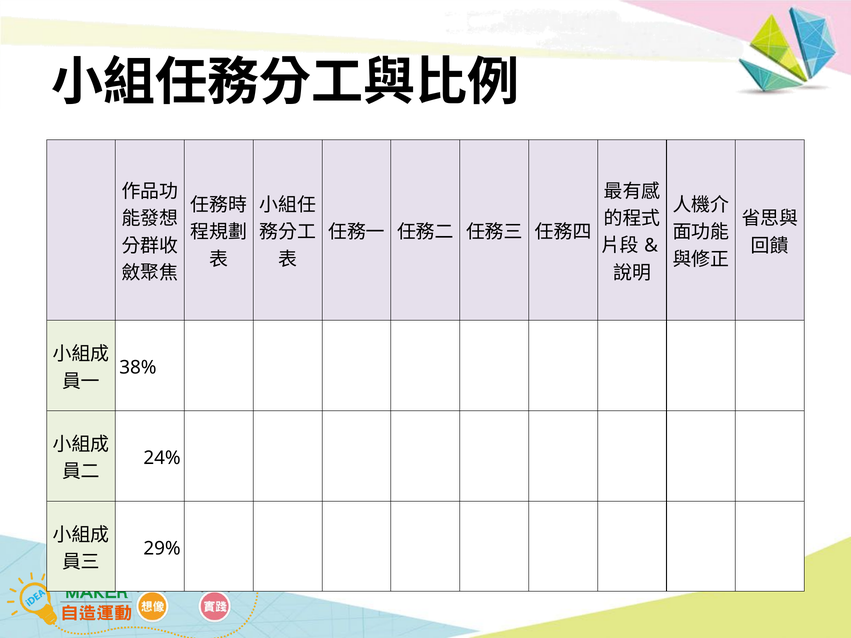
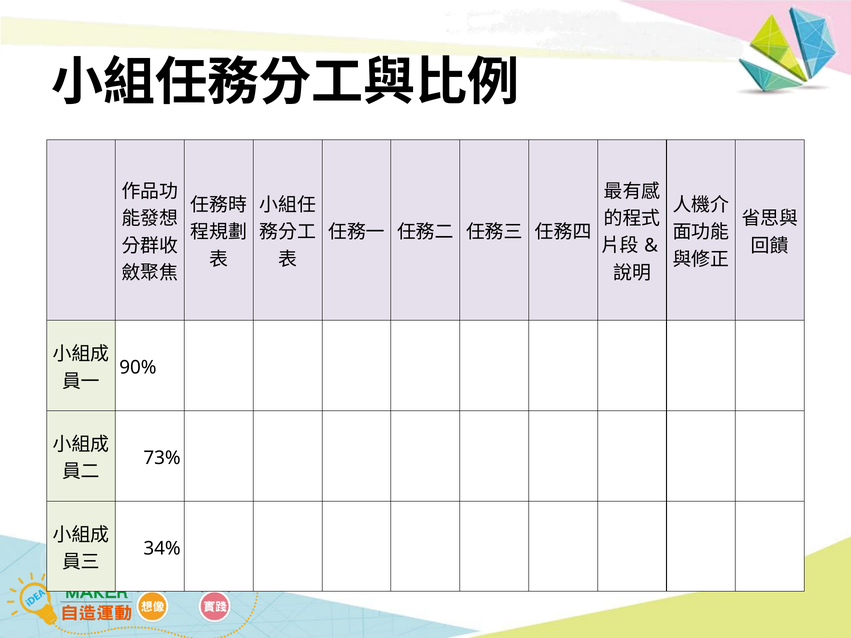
38%: 38% -> 90%
24%: 24% -> 73%
29%: 29% -> 34%
